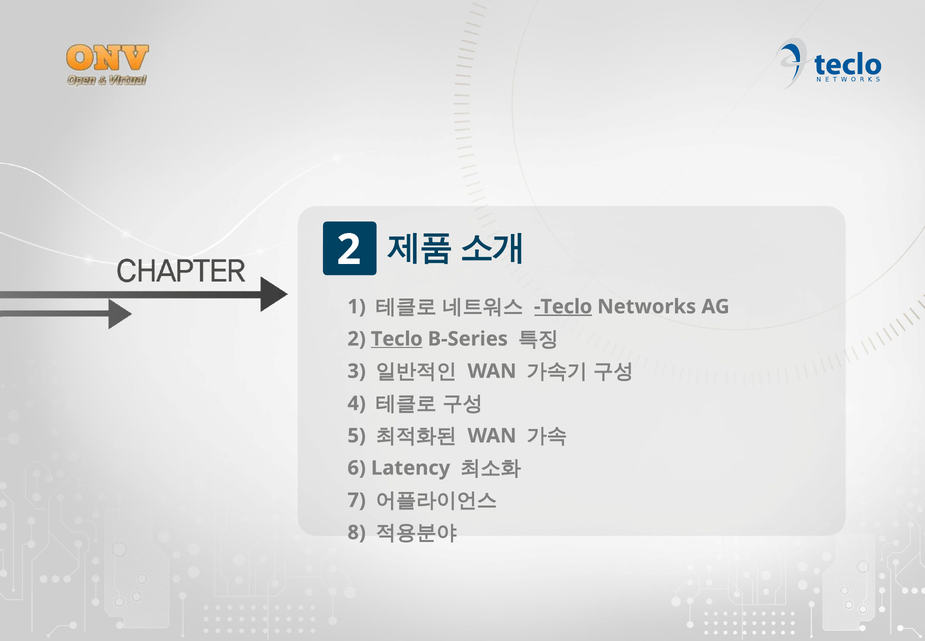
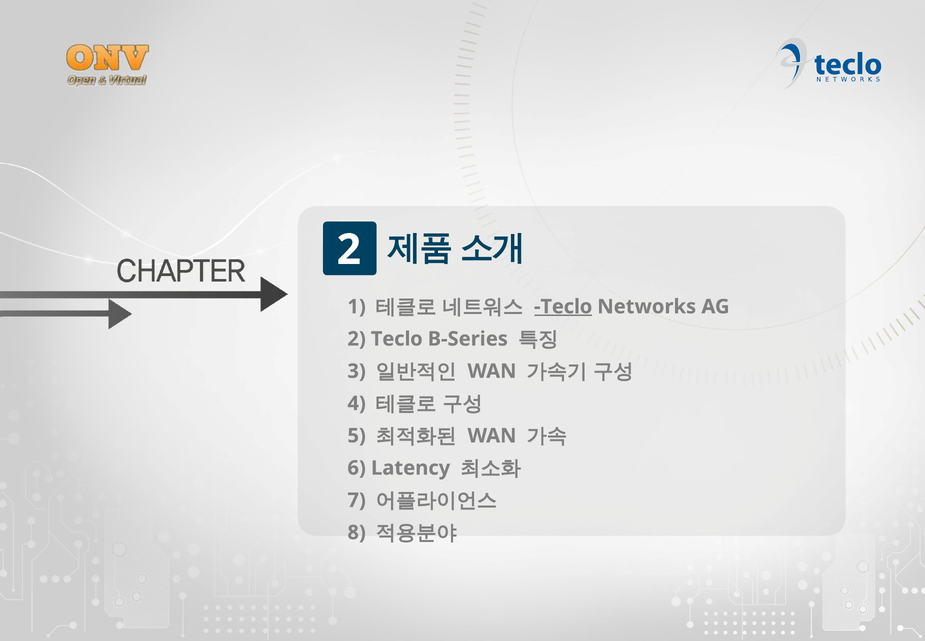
Teclo at (397, 339) underline: present -> none
